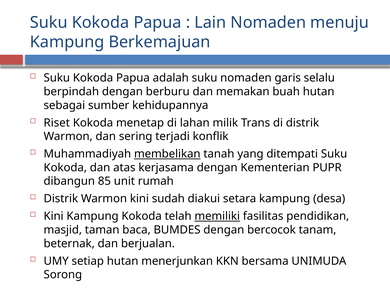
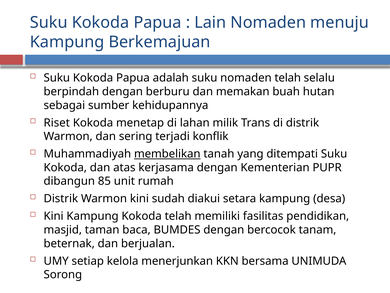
nomaden garis: garis -> telah
memiliki underline: present -> none
setiap hutan: hutan -> kelola
